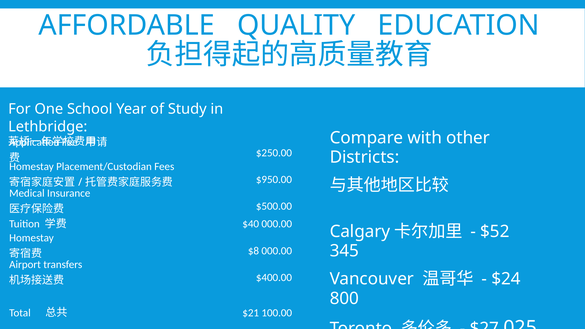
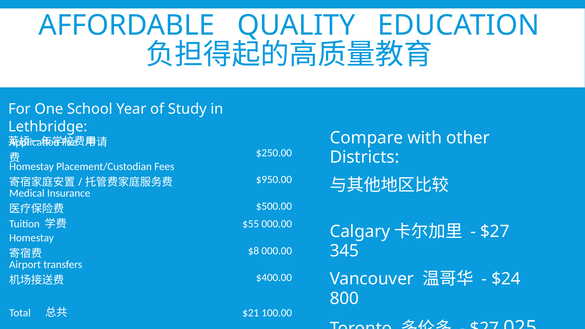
$40: $40 -> $55
$52 at (495, 232): $52 -> $27
